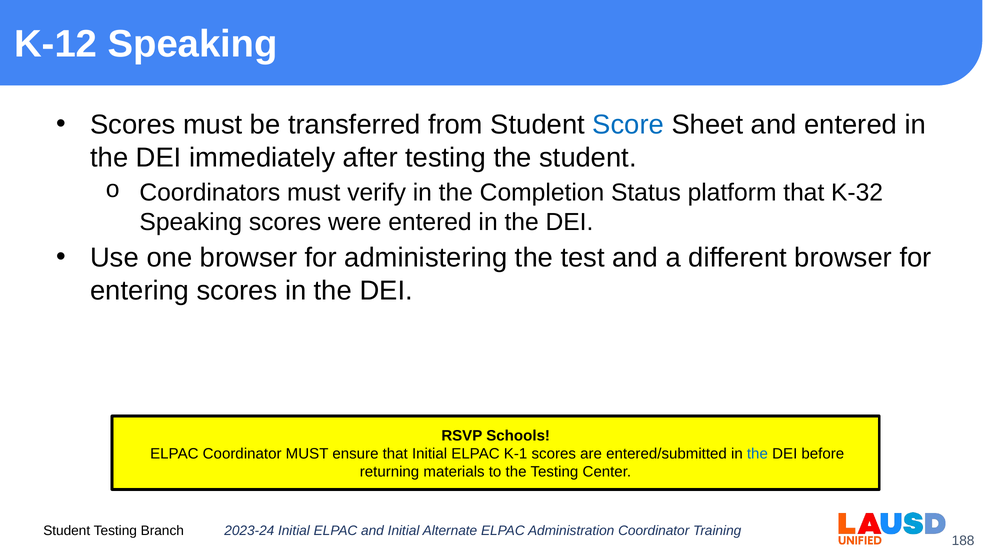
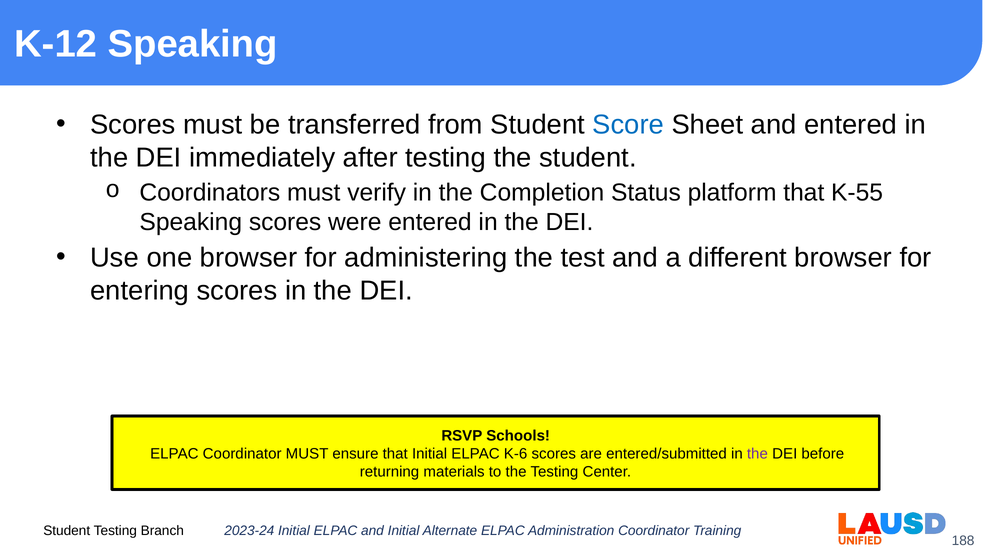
K-32: K-32 -> K-55
K-1: K-1 -> K-6
the at (757, 454) colour: blue -> purple
